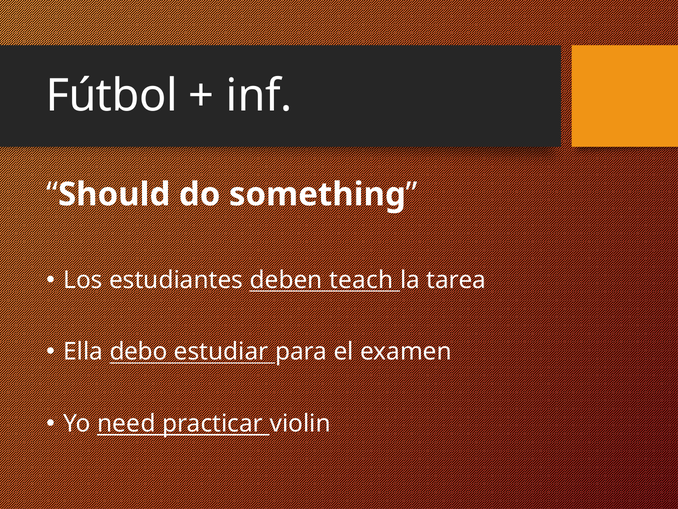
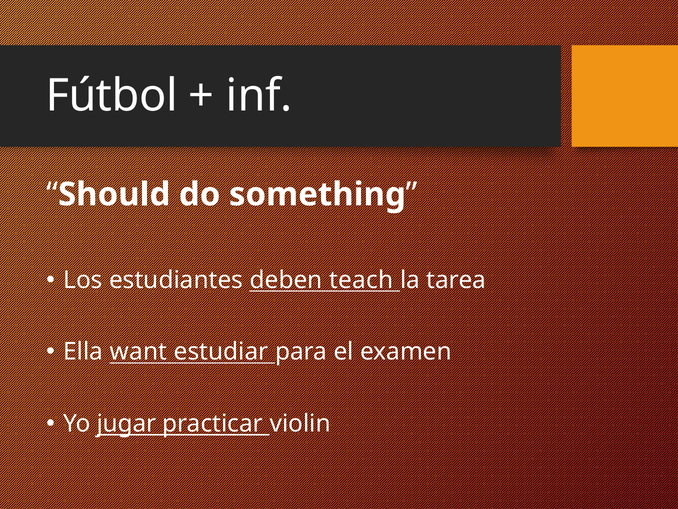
debo: debo -> want
need: need -> jugar
